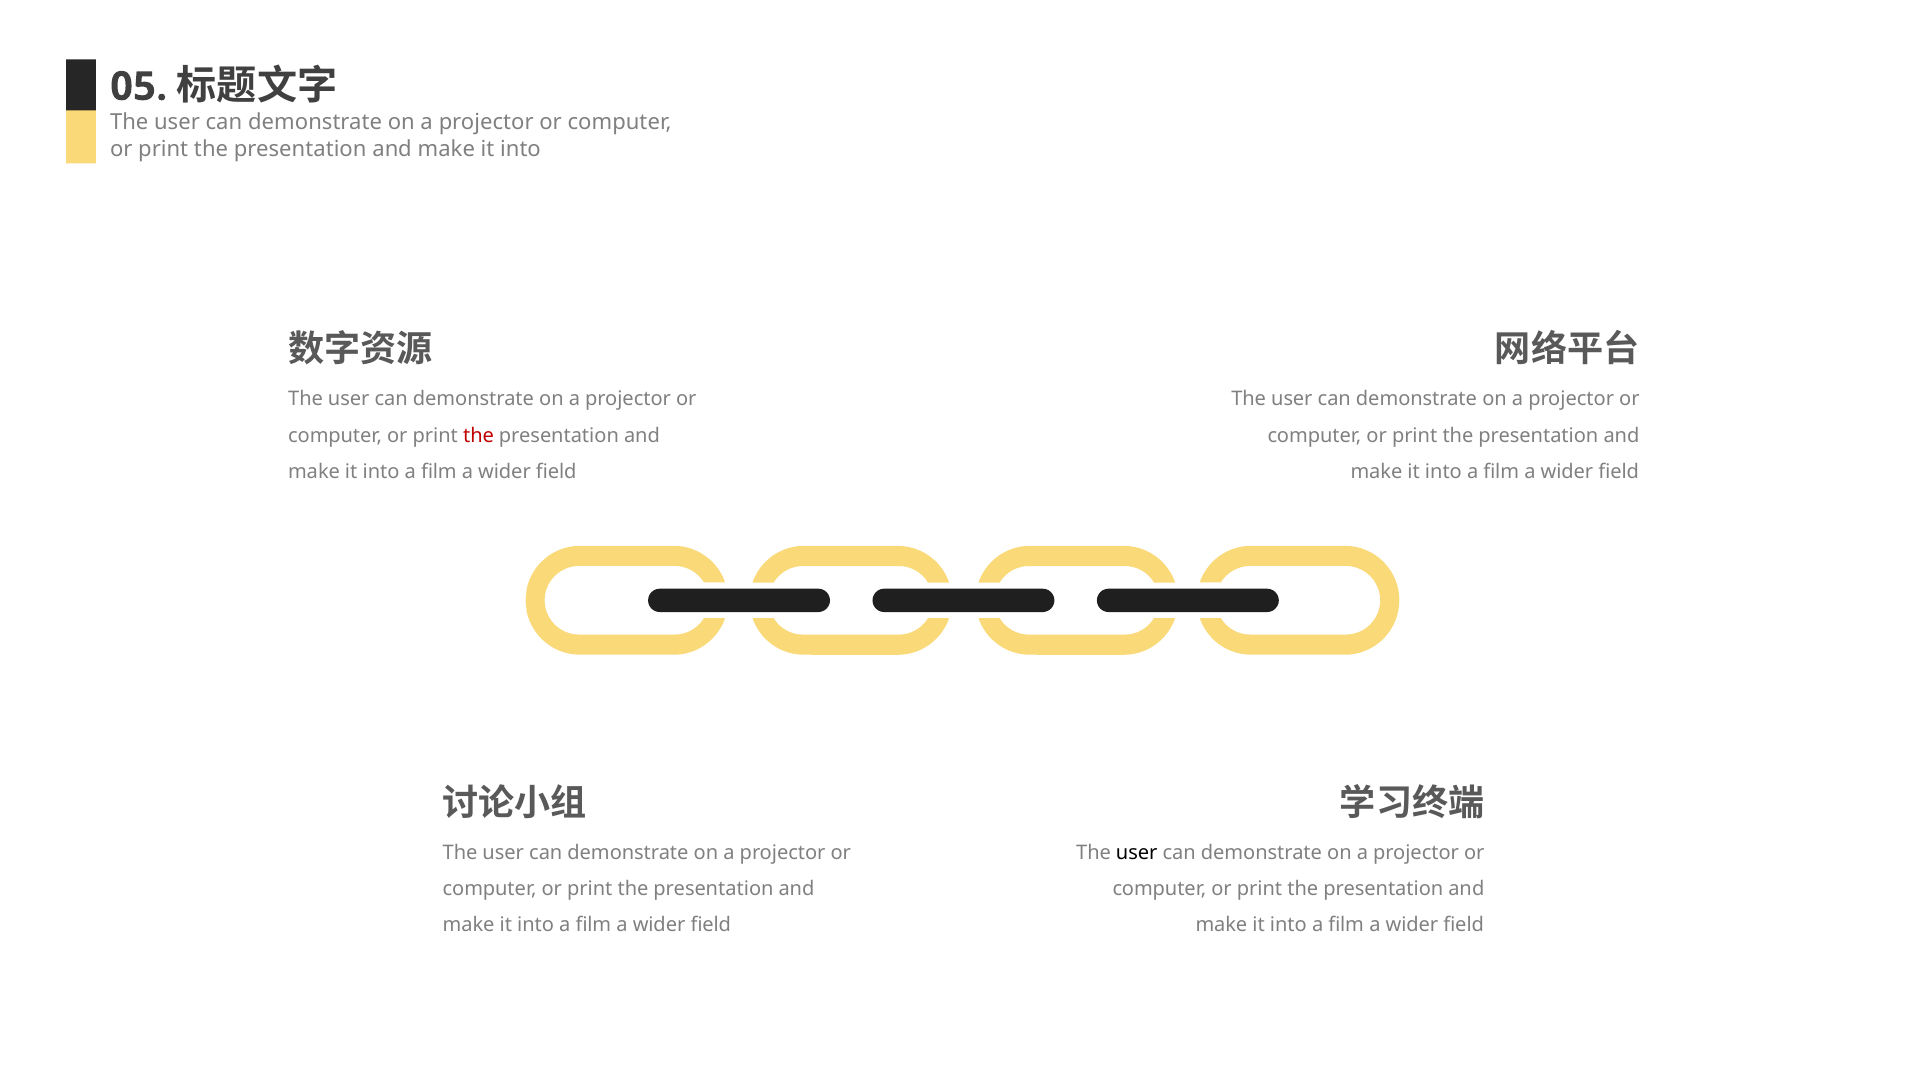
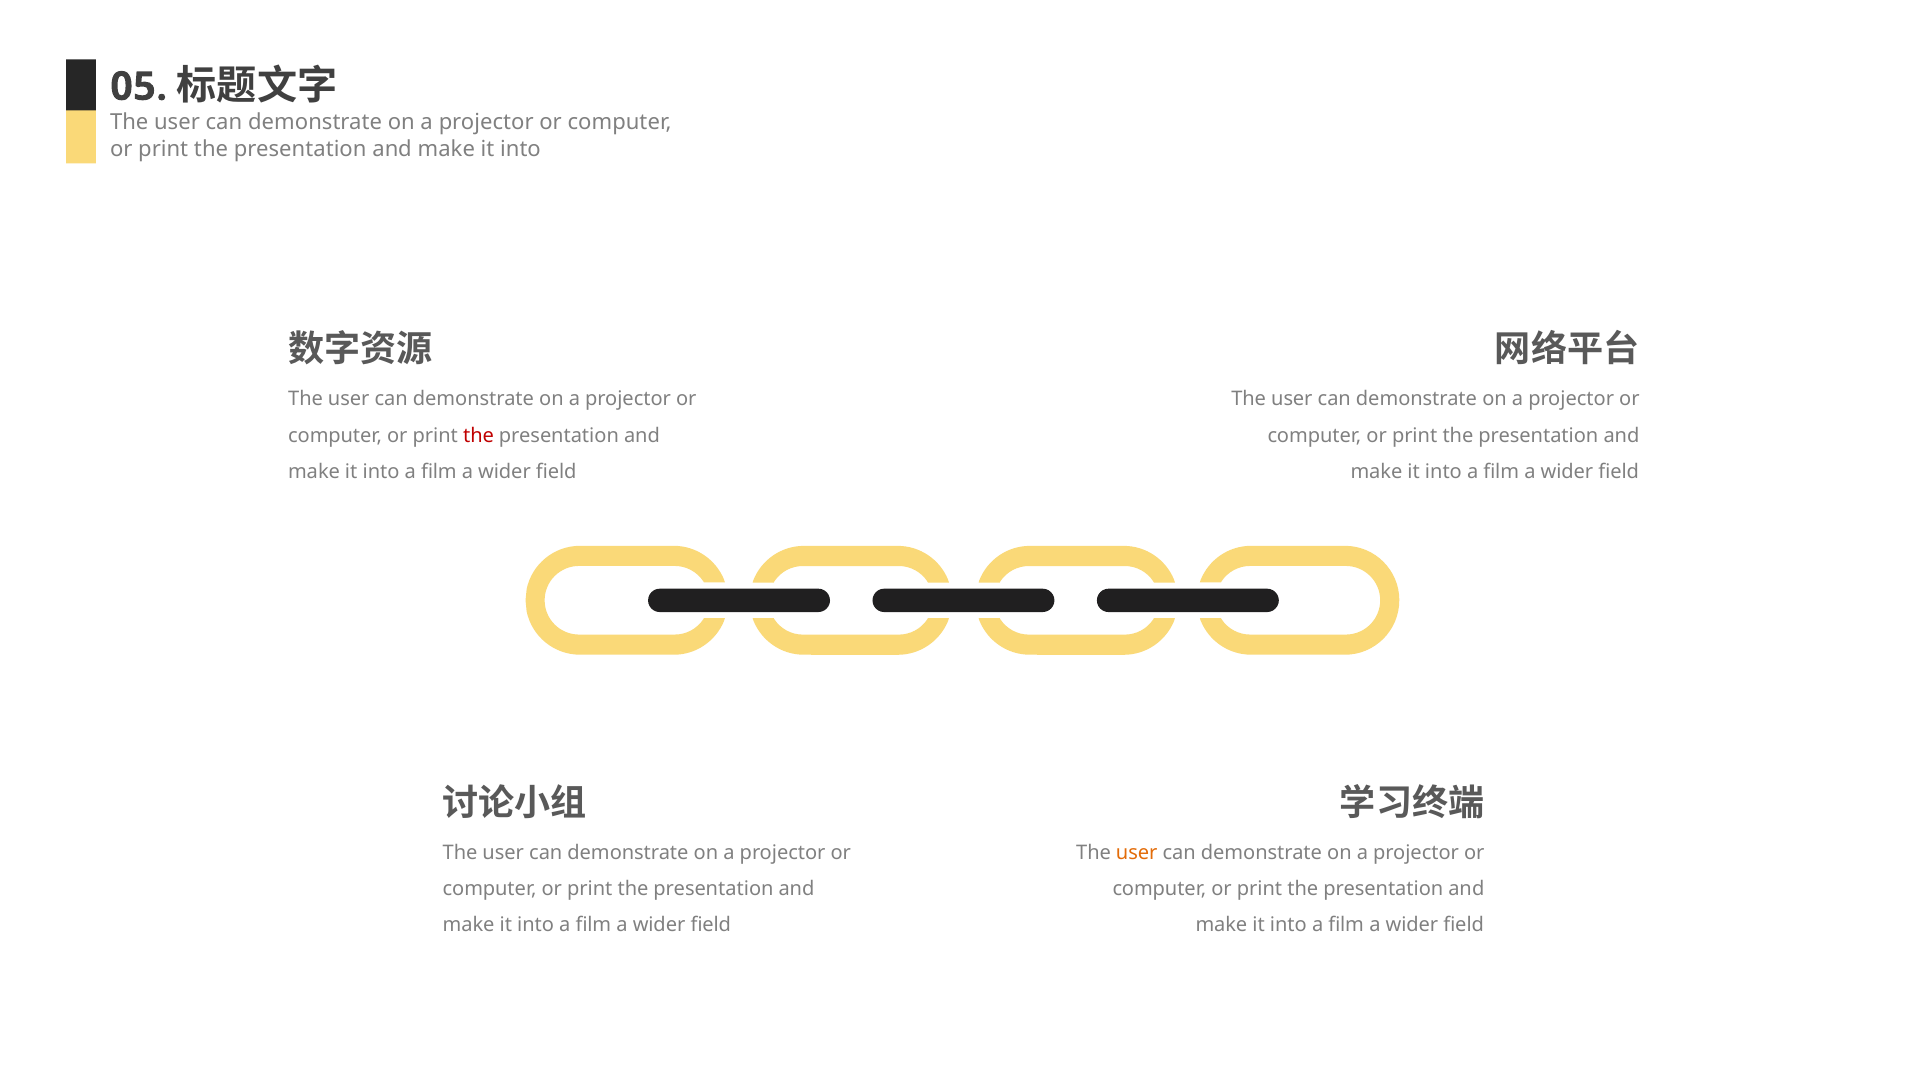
user at (1137, 853) colour: black -> orange
